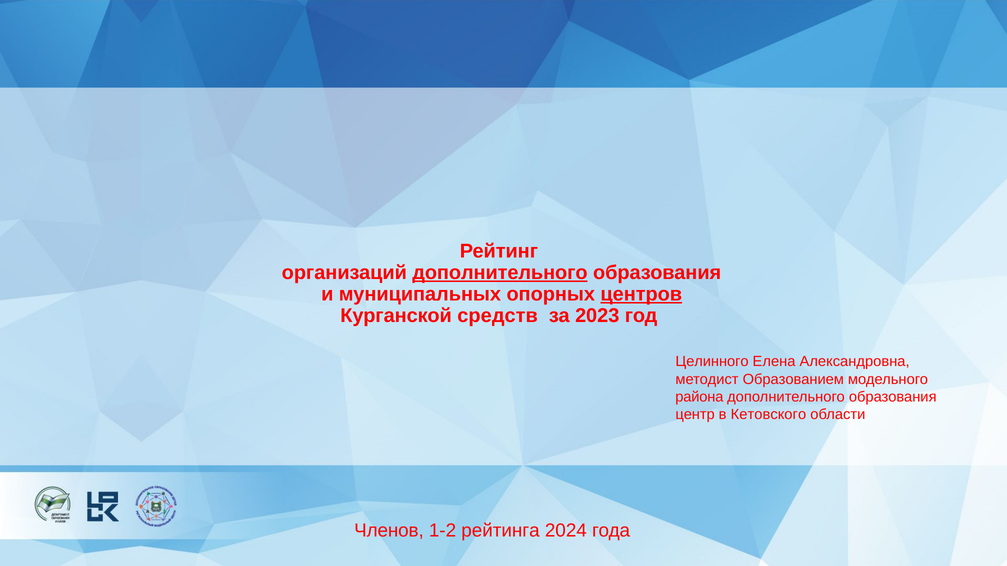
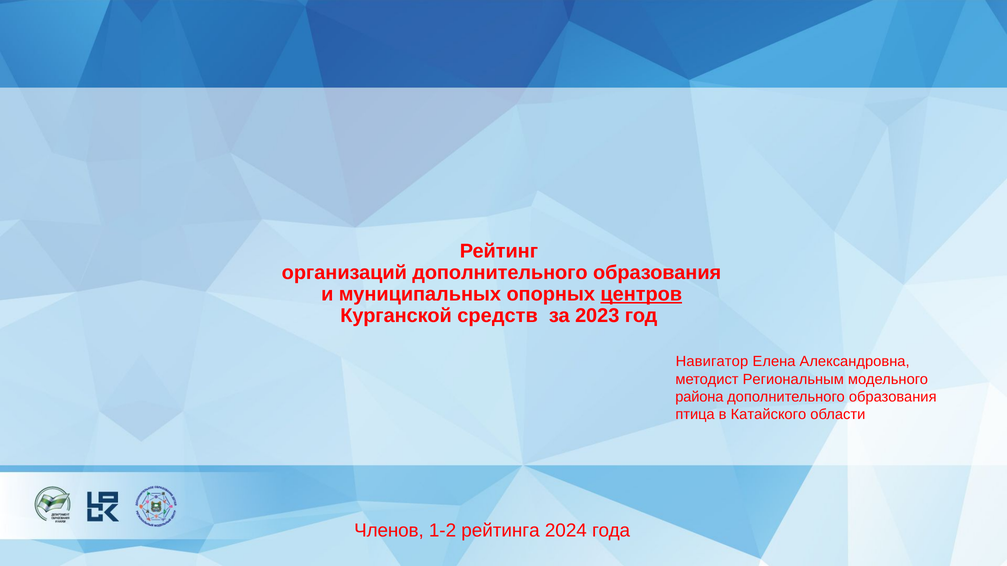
дополнительного at (500, 273) underline: present -> none
Целинного: Целинного -> Навигатор
Образованием: Образованием -> Региональным
центр: центр -> птица
Кетовского: Кетовского -> Катайского
